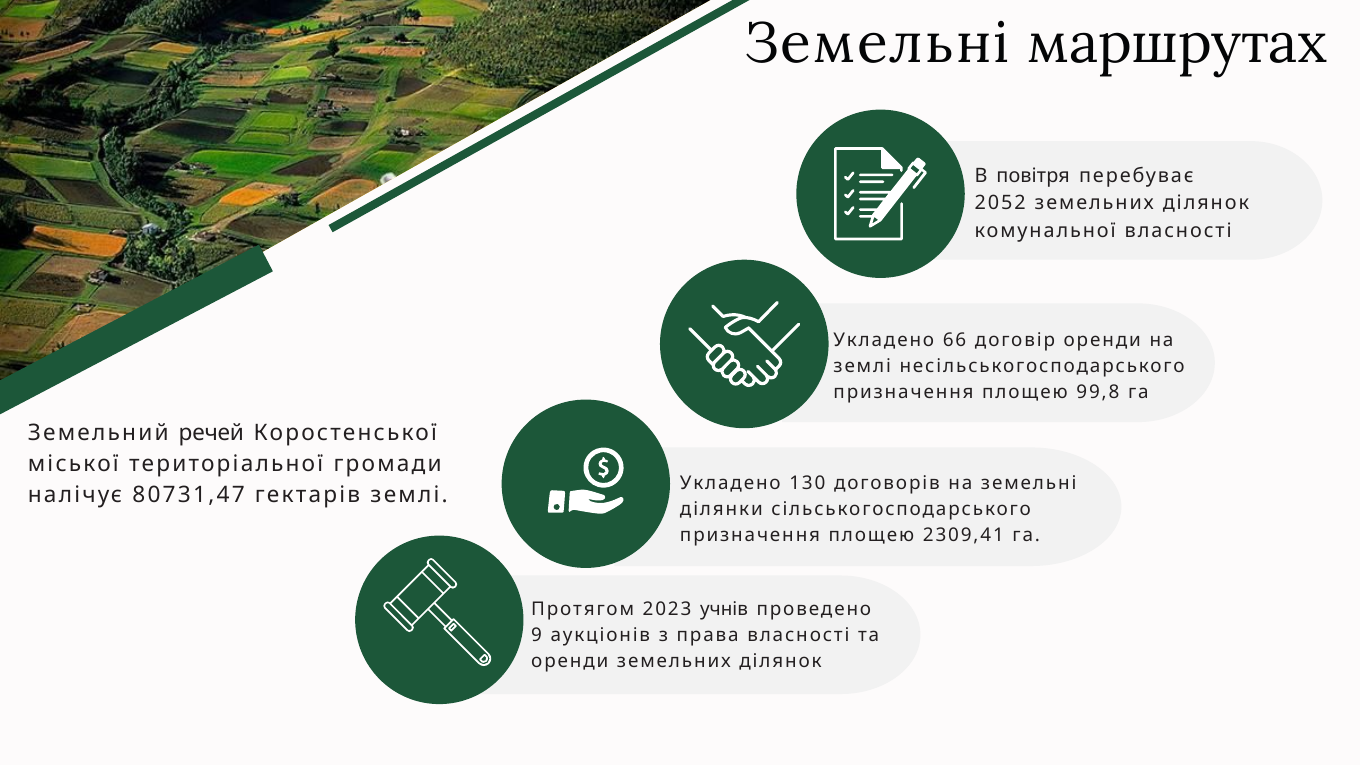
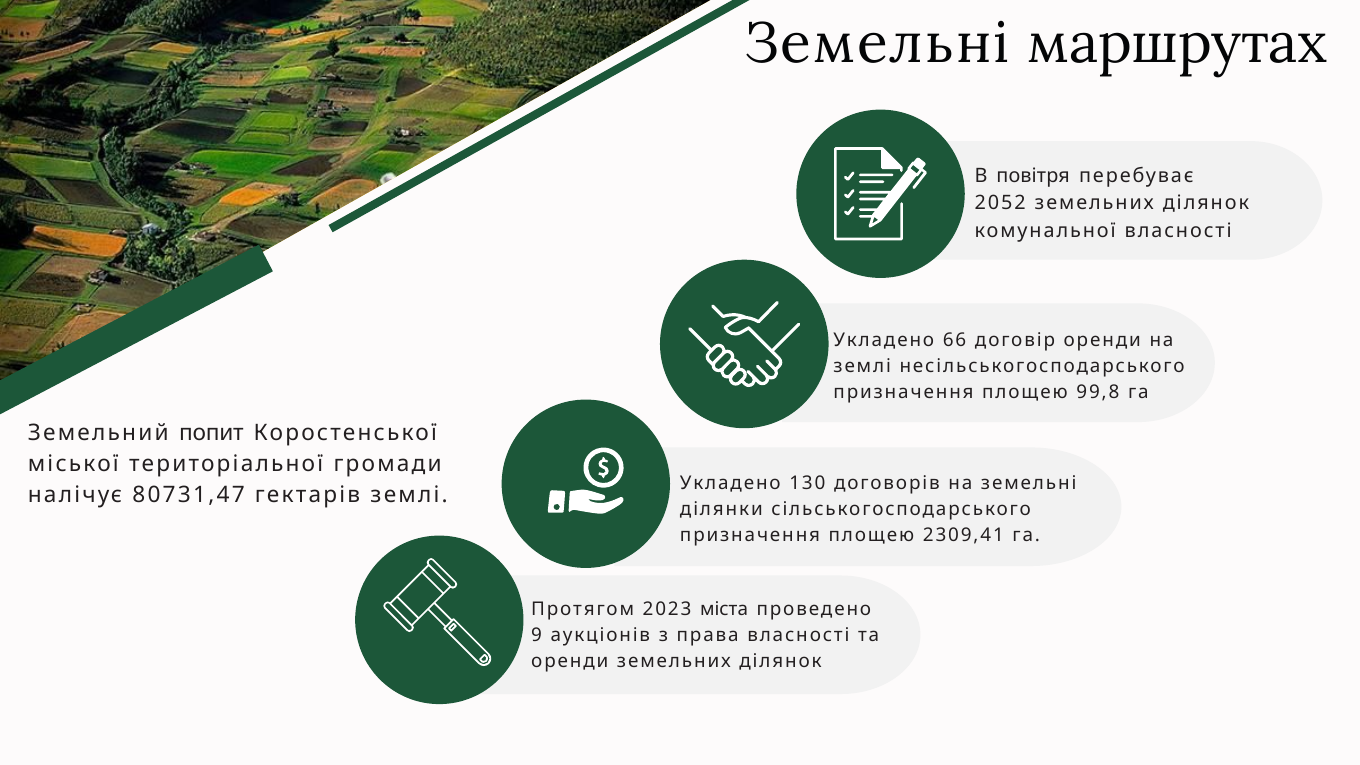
речей: речей -> попит
учнів: учнів -> міста
